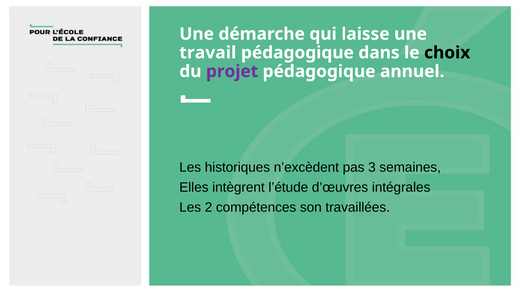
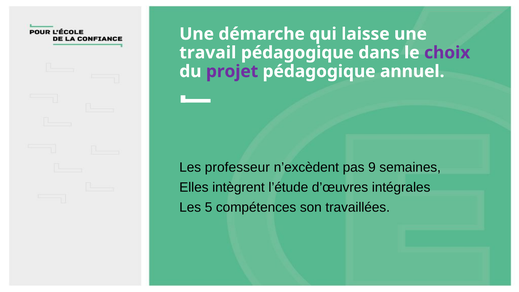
choix colour: black -> purple
historiques: historiques -> professeur
3: 3 -> 9
2: 2 -> 5
